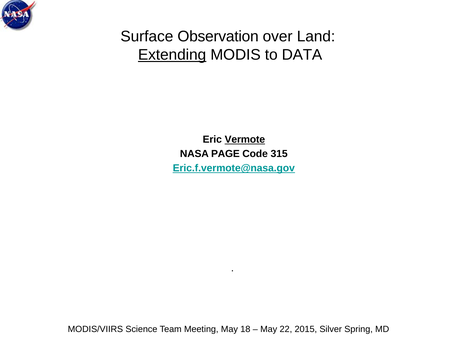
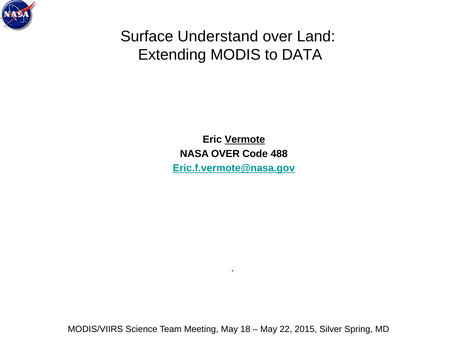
Observation: Observation -> Understand
Extending underline: present -> none
NASA PAGE: PAGE -> OVER
315: 315 -> 488
